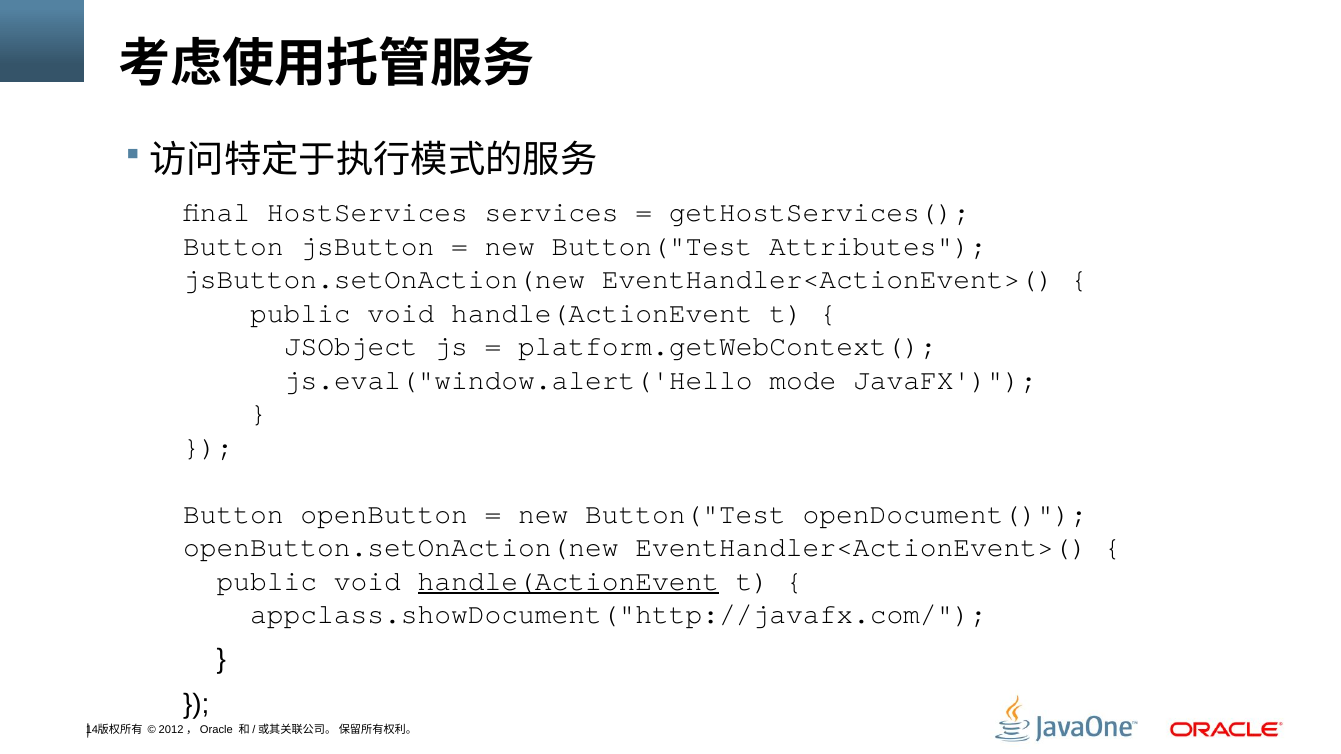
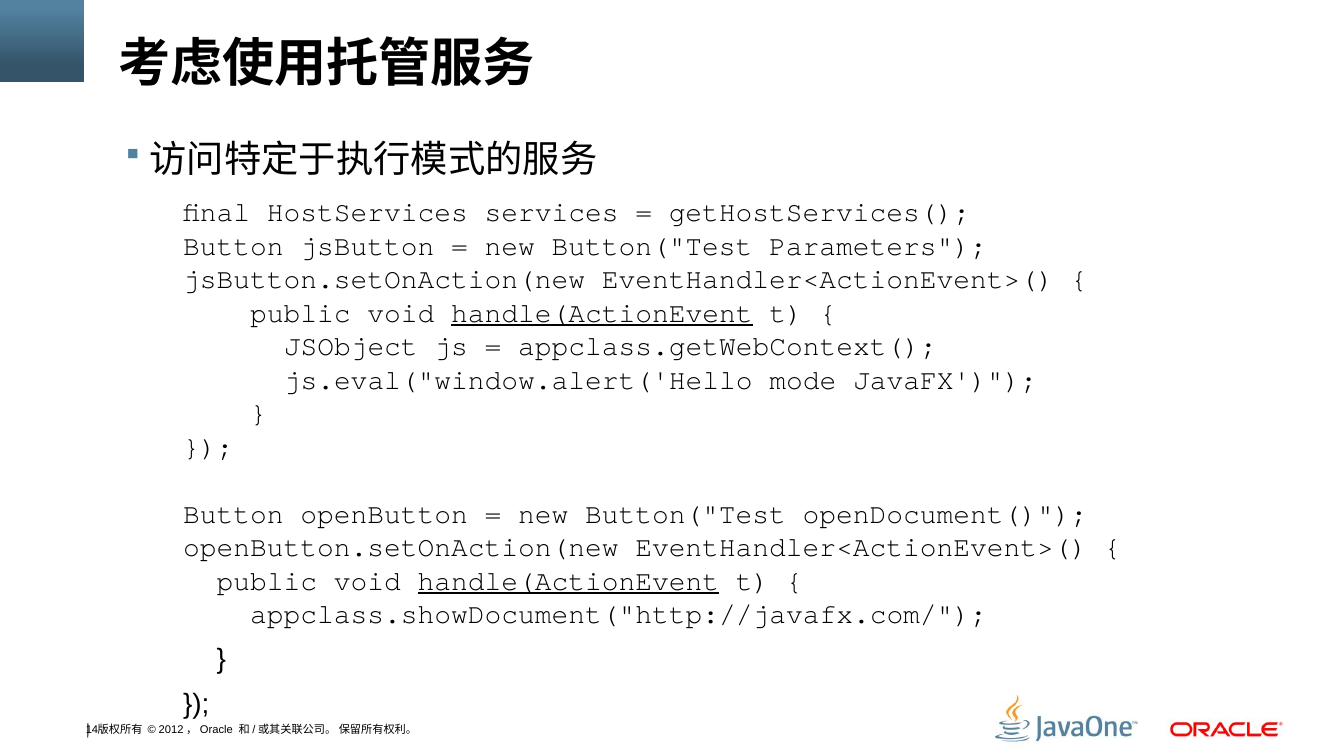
Attributes: Attributes -> Parameters
handle(ActionEvent at (602, 313) underline: none -> present
platform.getWebContext(: platform.getWebContext( -> appclass.getWebContext(
